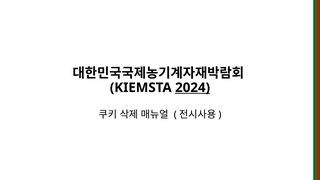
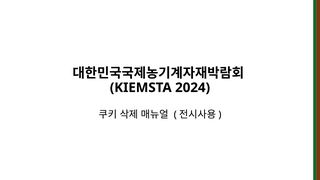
2024 underline: present -> none
